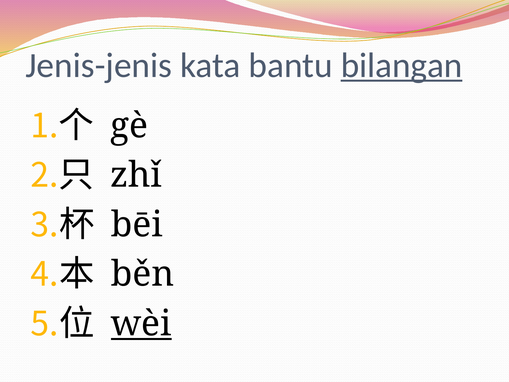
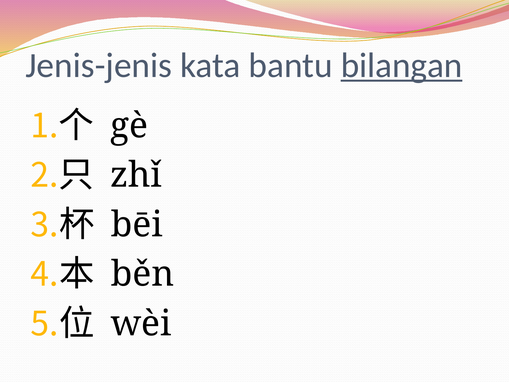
wèi underline: present -> none
